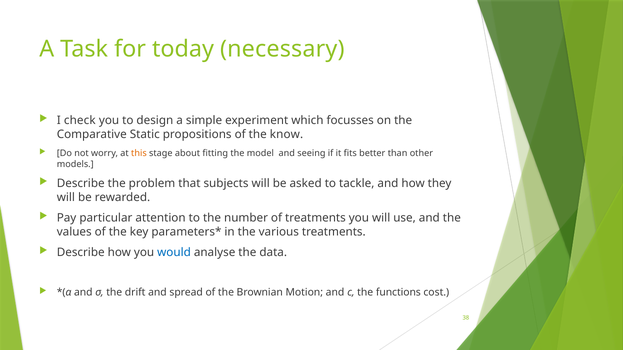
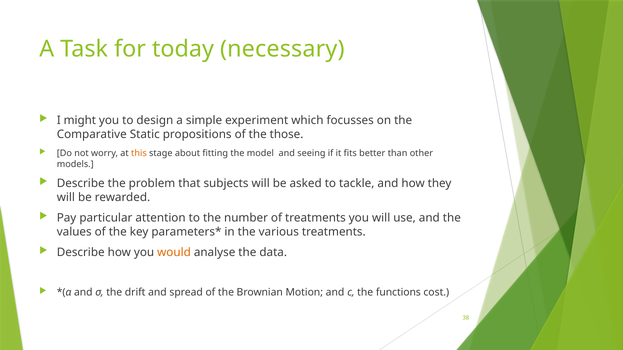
check: check -> might
know: know -> those
would colour: blue -> orange
